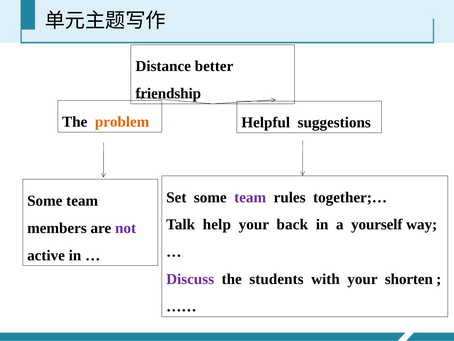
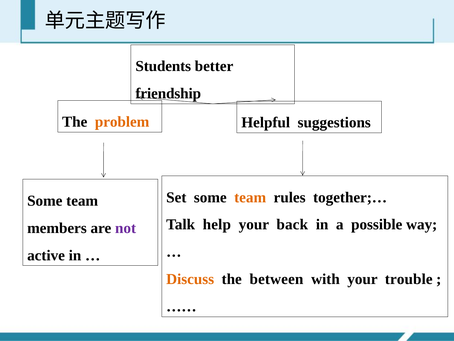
Distance: Distance -> Students
team at (250, 197) colour: purple -> orange
yourself: yourself -> possible
Discuss colour: purple -> orange
students: students -> between
shorten: shorten -> trouble
